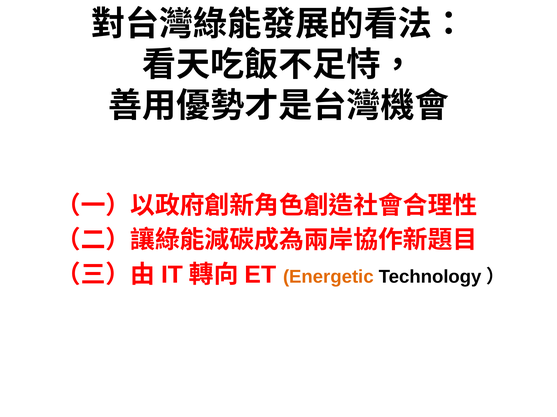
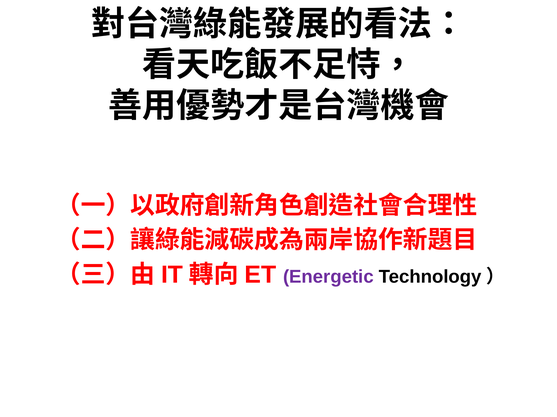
Energetic colour: orange -> purple
